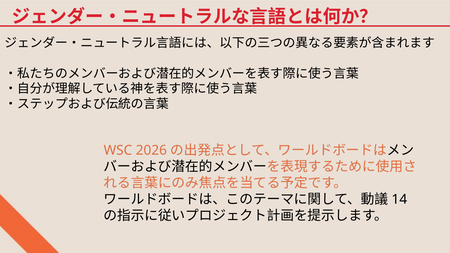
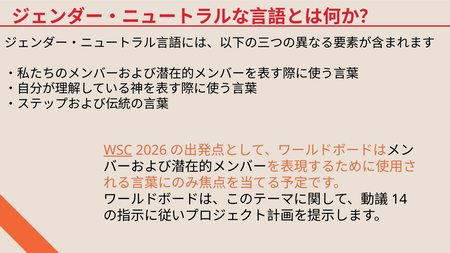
WSC underline: none -> present
